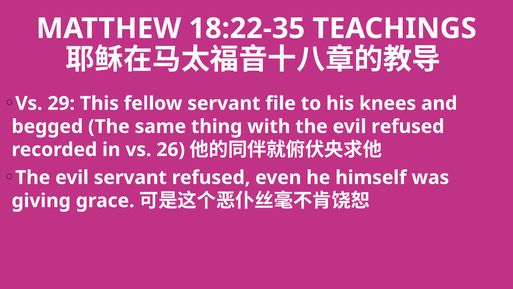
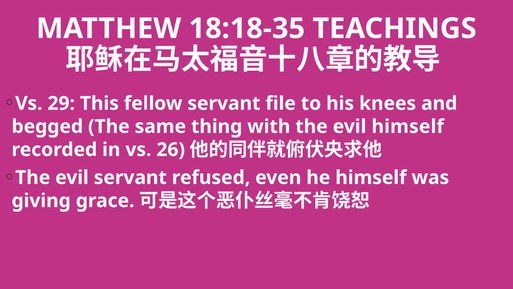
18:22-35: 18:22-35 -> 18:18-35
evil refused: refused -> himself
